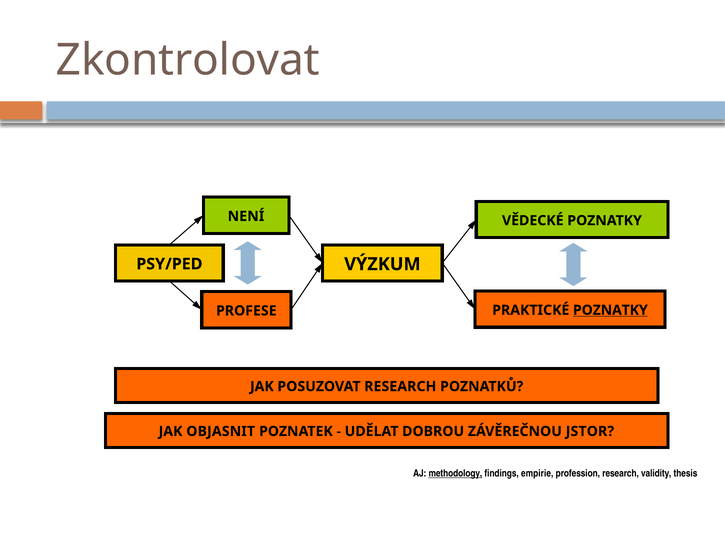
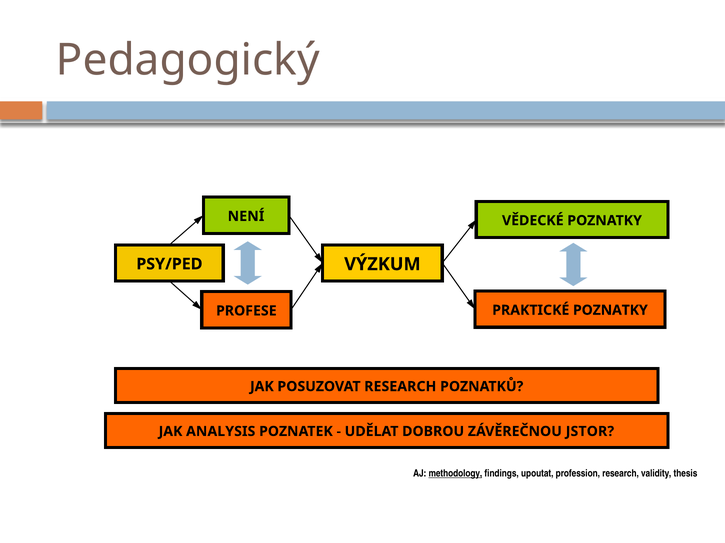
Zkontrolovat: Zkontrolovat -> Pedagogický
POZNATKY at (610, 311) underline: present -> none
OBJASNIT: OBJASNIT -> ANALYSIS
empirie: empirie -> upoutat
